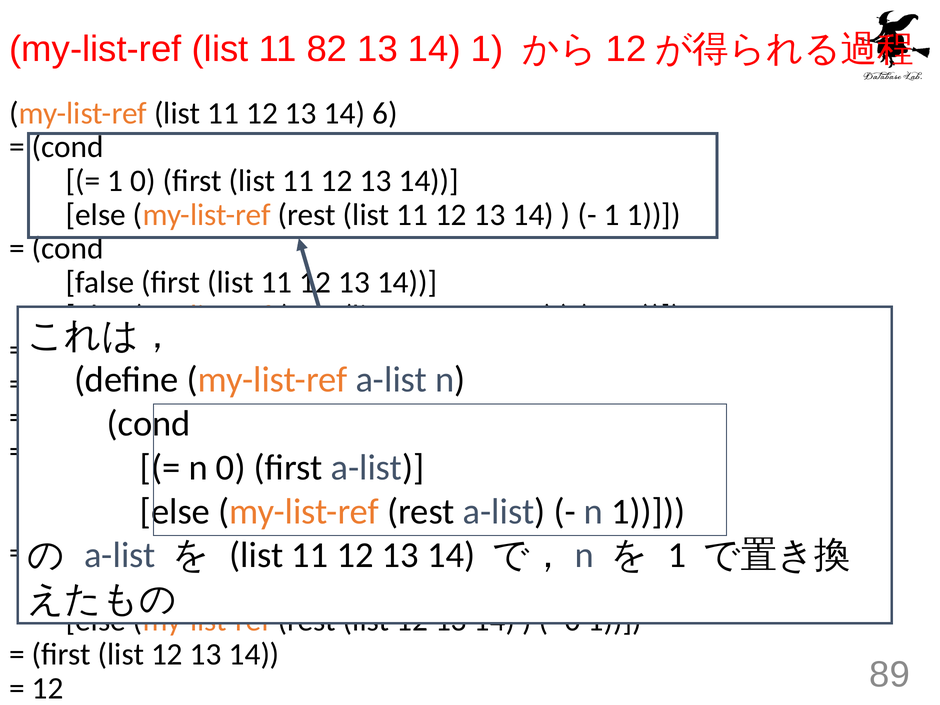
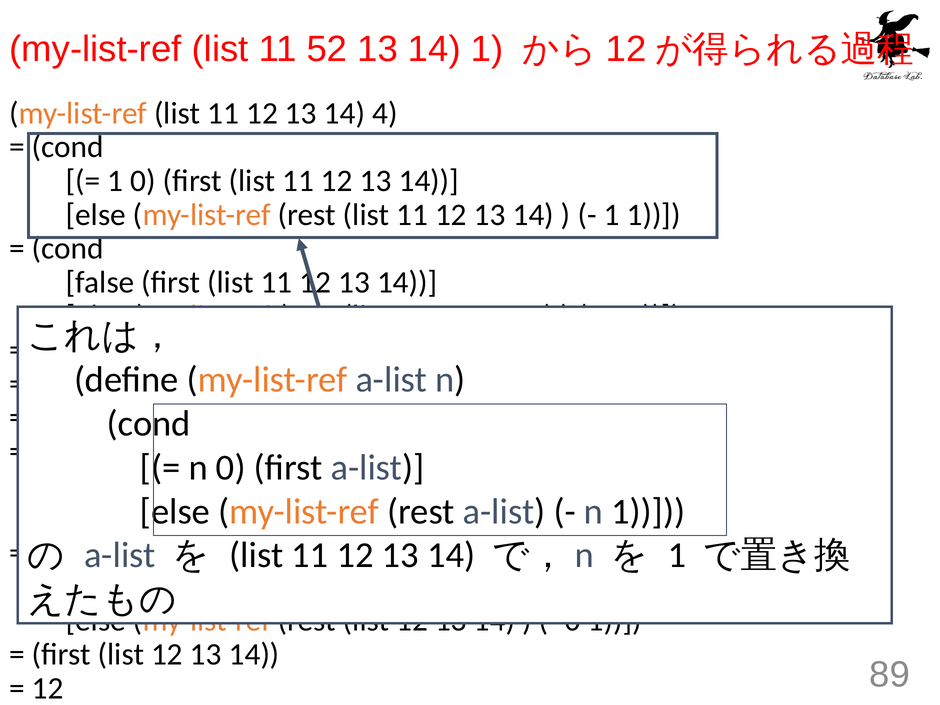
82: 82 -> 52
6: 6 -> 4
